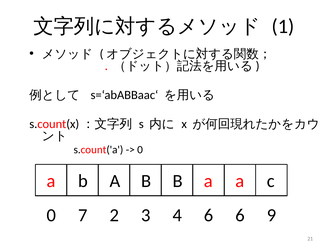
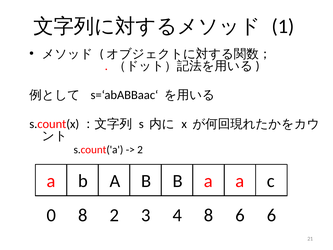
0 at (140, 150): 0 -> 2
0 7: 7 -> 8
4 6: 6 -> 8
6 9: 9 -> 6
